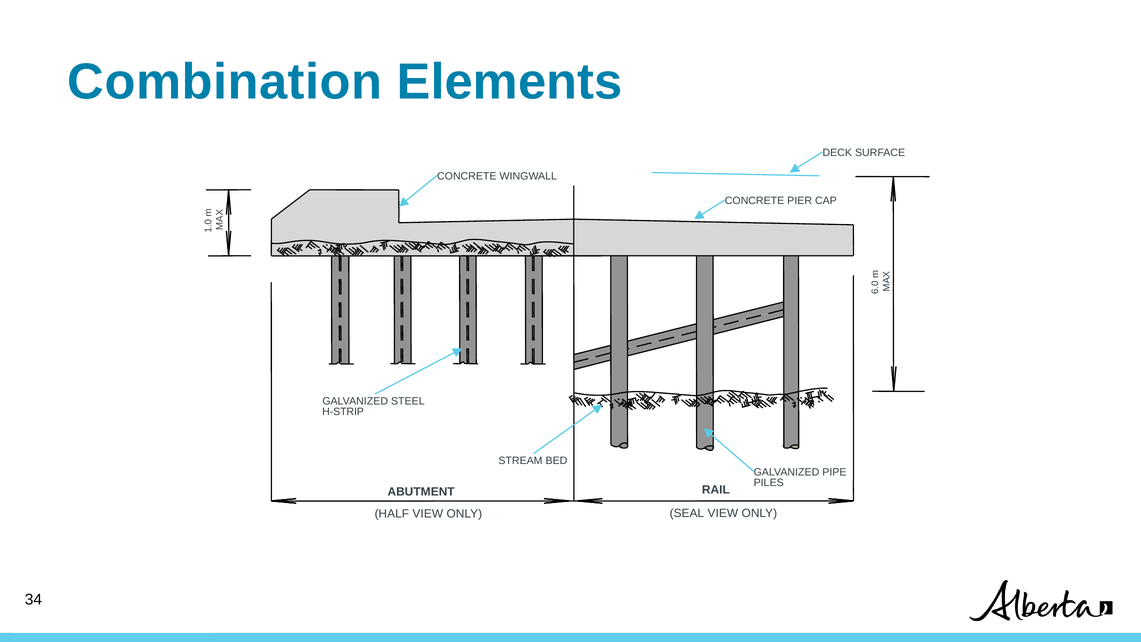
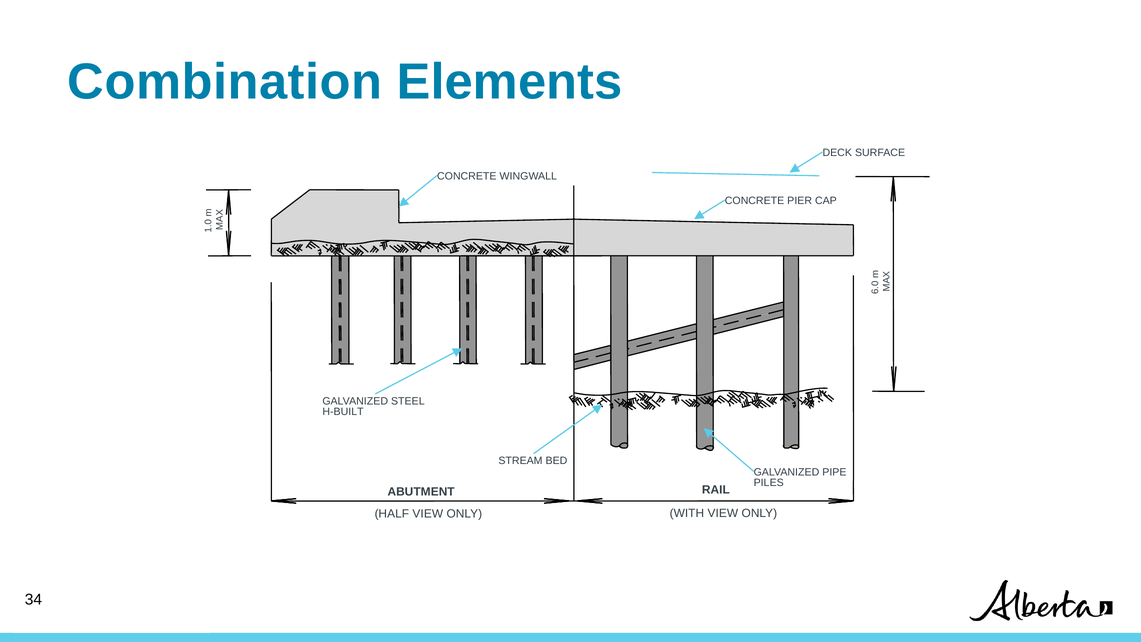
H-STRIP: H-STRIP -> H-BUILT
SEAL: SEAL -> WITH
